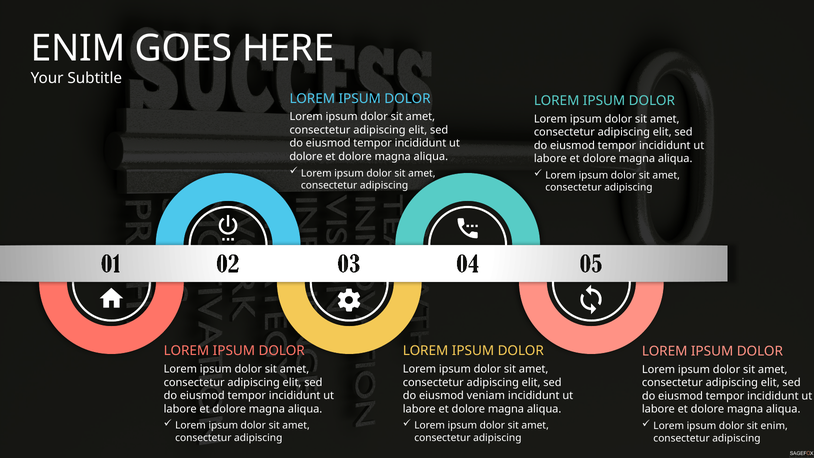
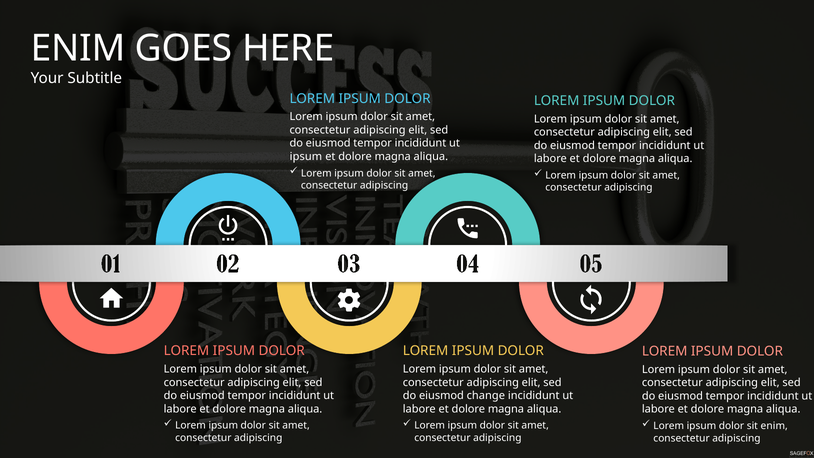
dolore at (306, 156): dolore -> ipsum
veniam: veniam -> change
